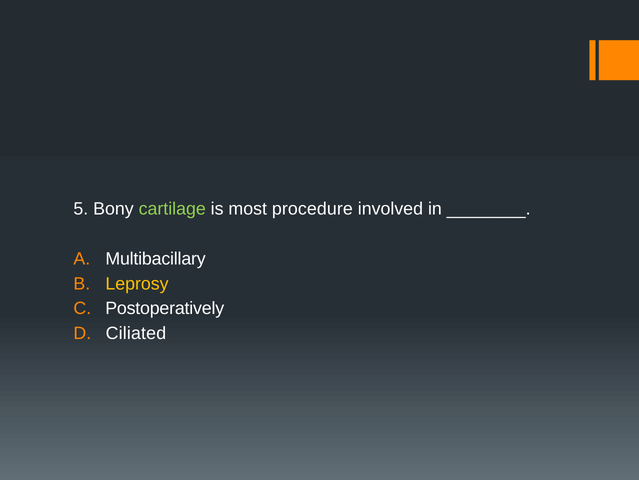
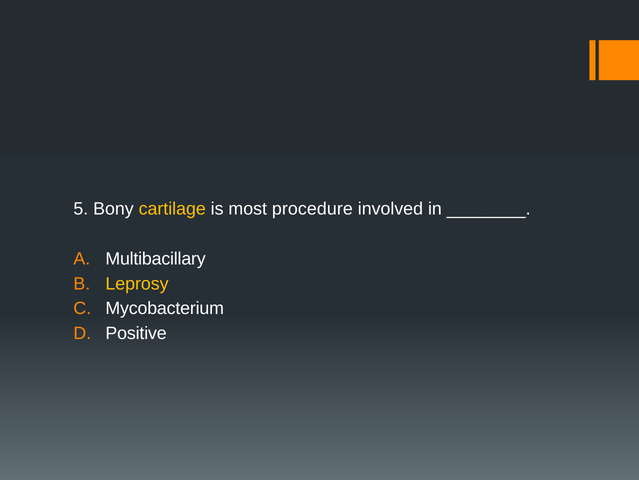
cartilage colour: light green -> yellow
Postoperatively: Postoperatively -> Mycobacterium
Ciliated: Ciliated -> Positive
